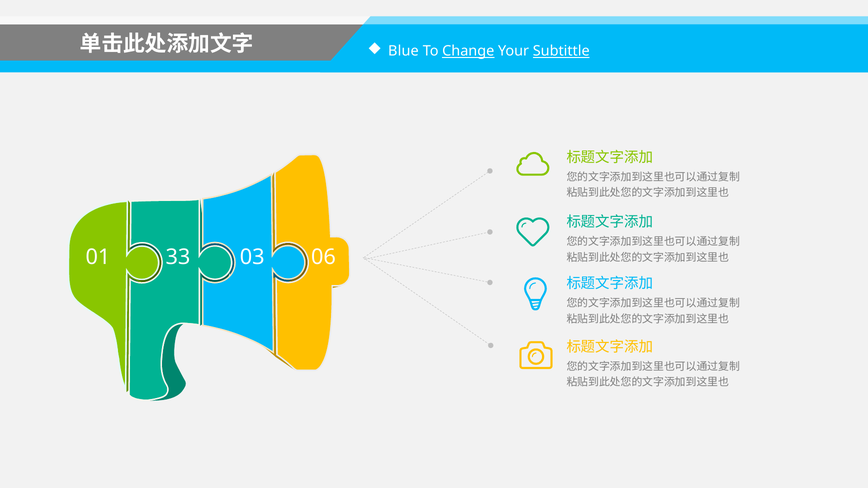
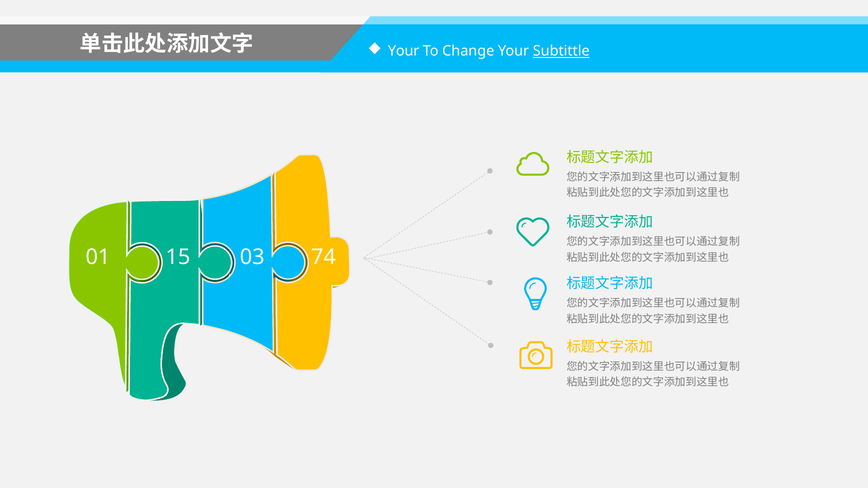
Blue at (403, 51): Blue -> Your
Change underline: present -> none
33: 33 -> 15
06: 06 -> 74
